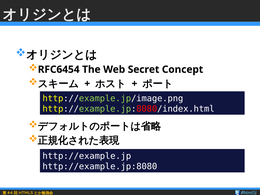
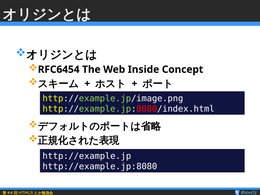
Secret: Secret -> Inside
